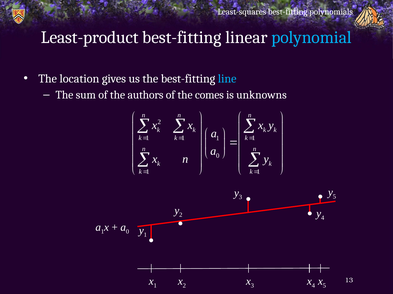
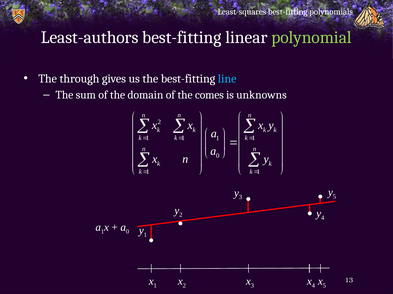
Least-product: Least-product -> Least-authors
polynomial colour: light blue -> light green
location: location -> through
authors: authors -> domain
